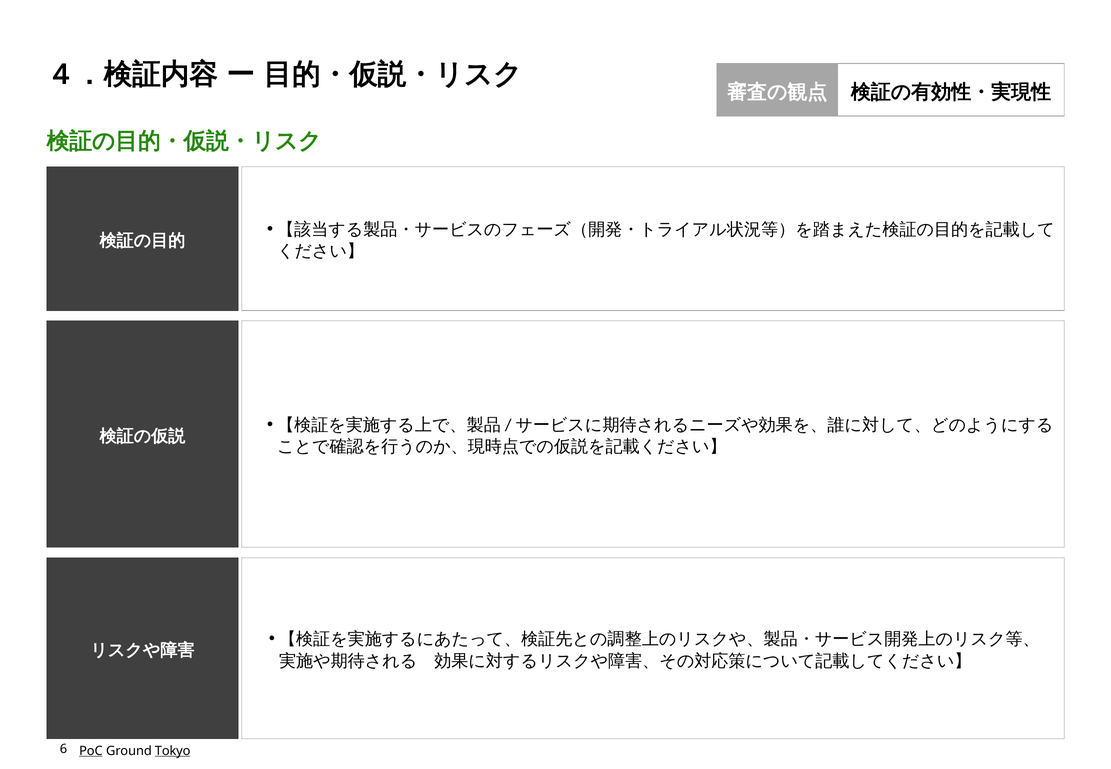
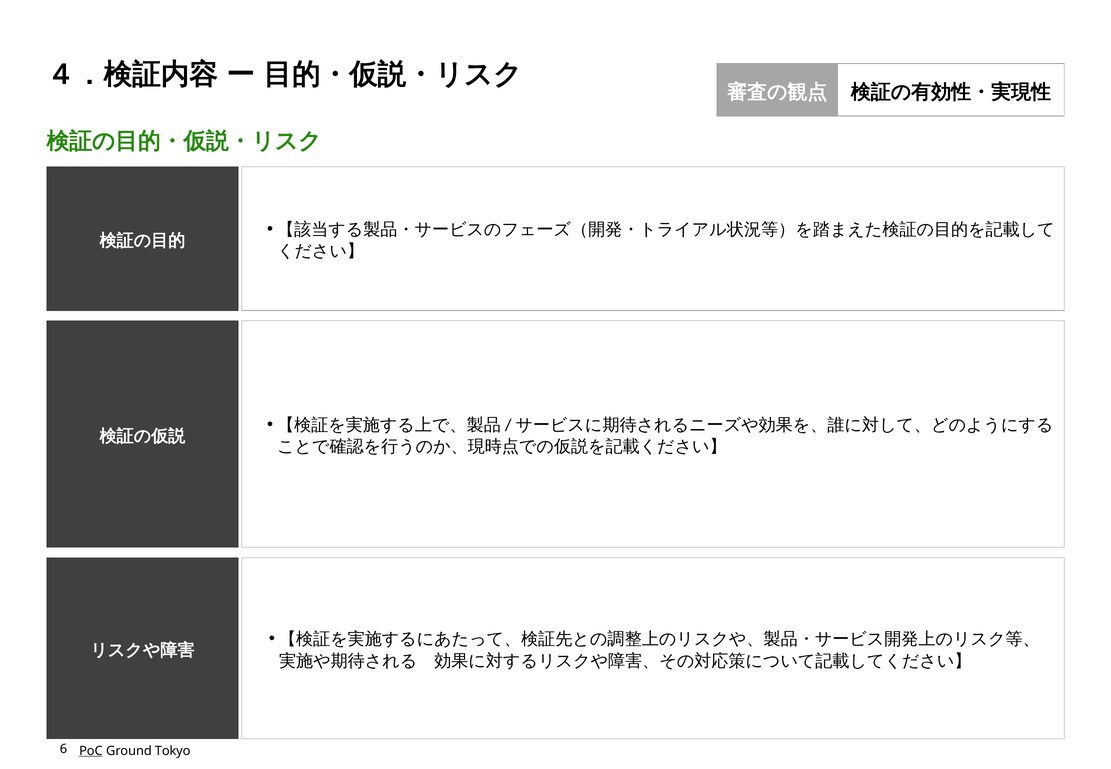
Tokyo underline: present -> none
